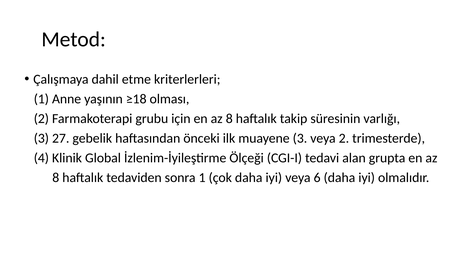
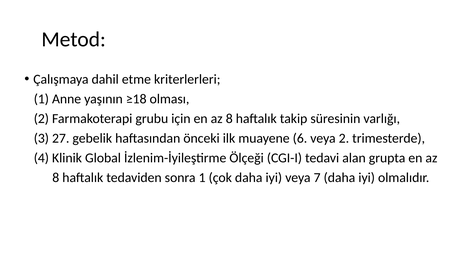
muayene 3: 3 -> 6
6: 6 -> 7
